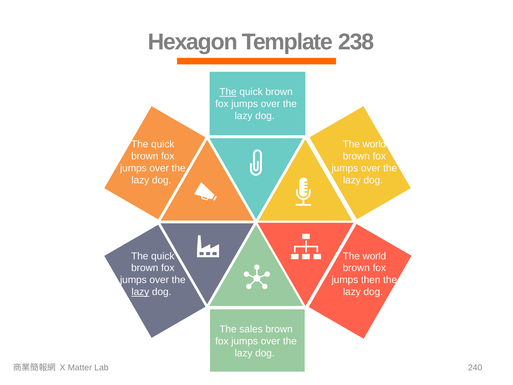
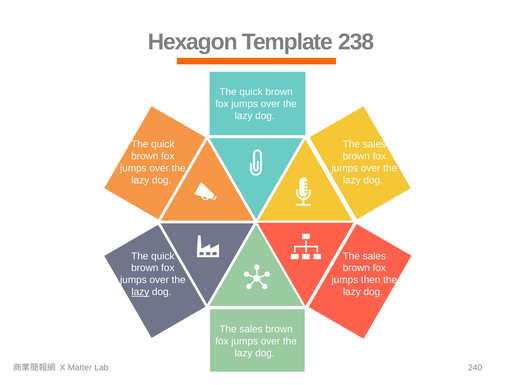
The at (228, 92) underline: present -> none
world at (374, 144): world -> sales
world at (374, 256): world -> sales
